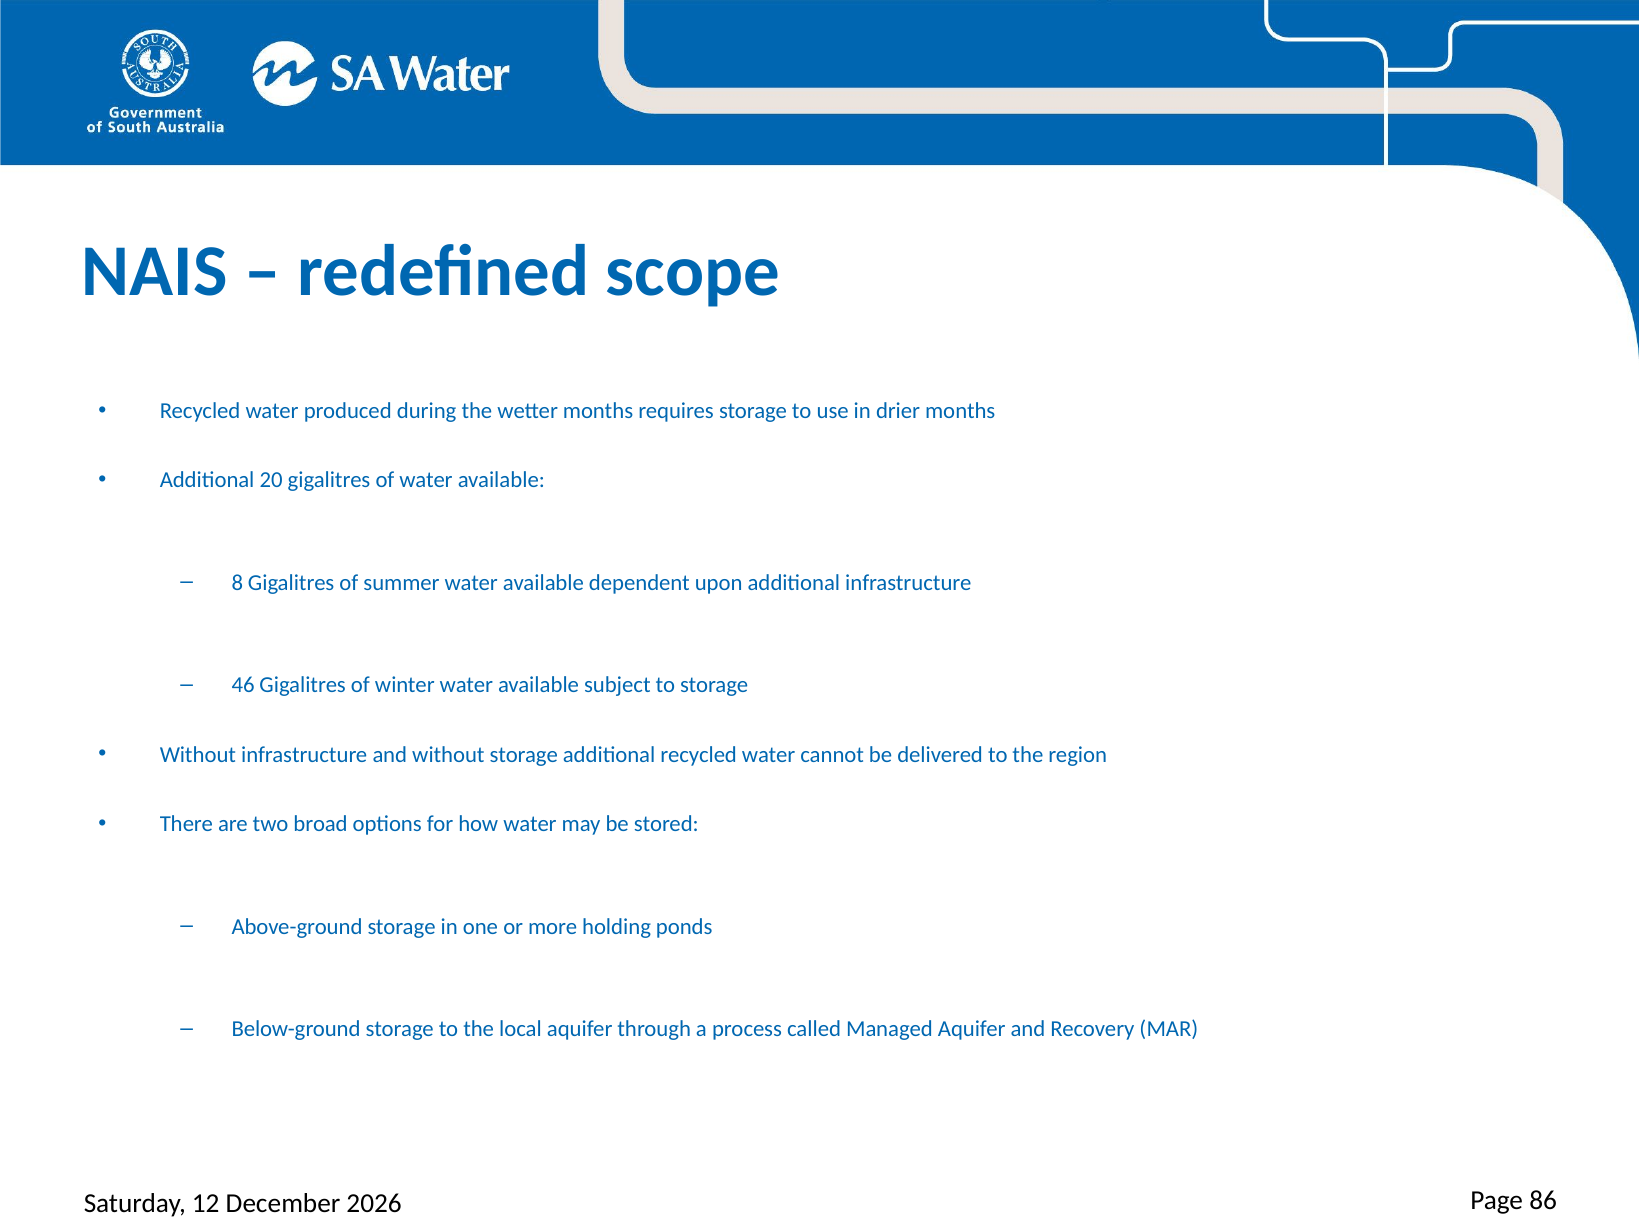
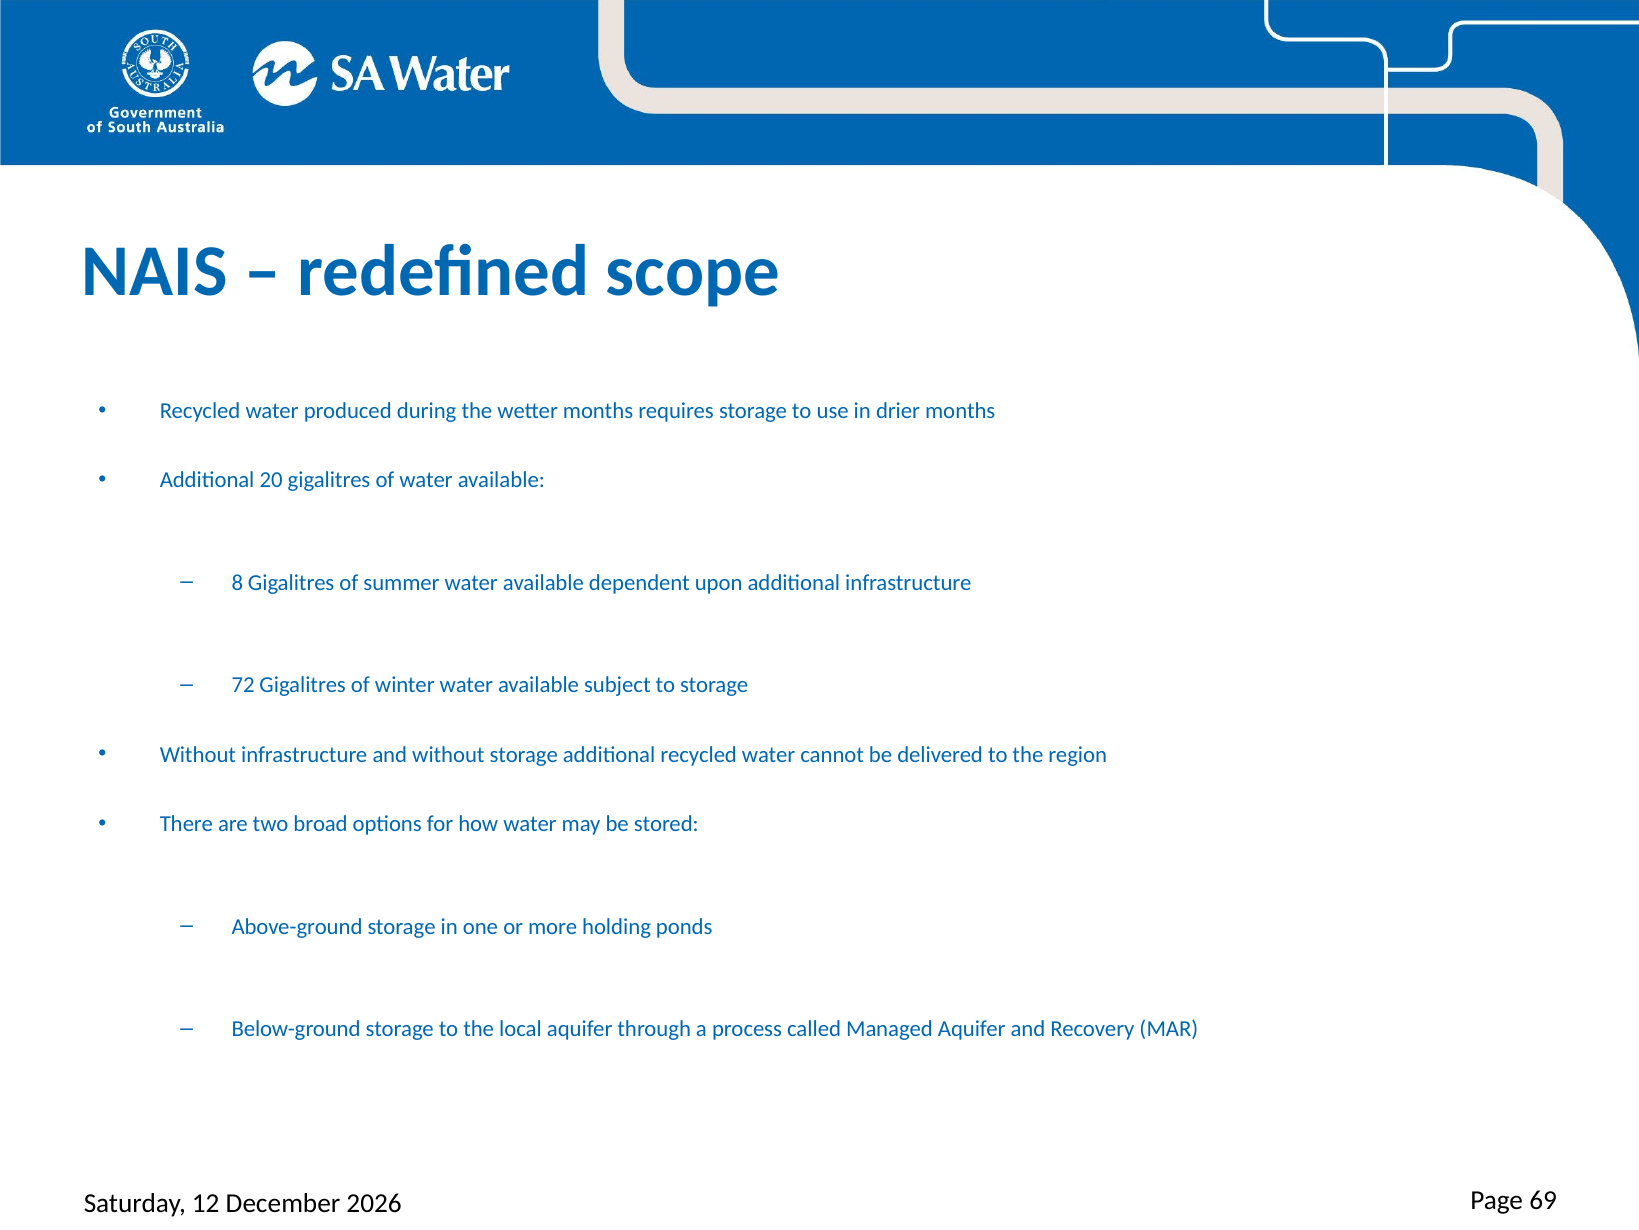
46: 46 -> 72
86: 86 -> 69
